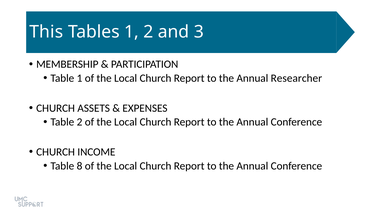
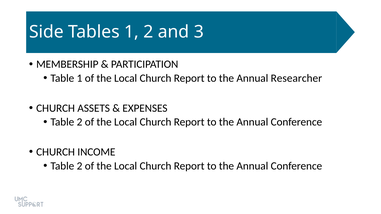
This: This -> Side
8 at (80, 166): 8 -> 2
